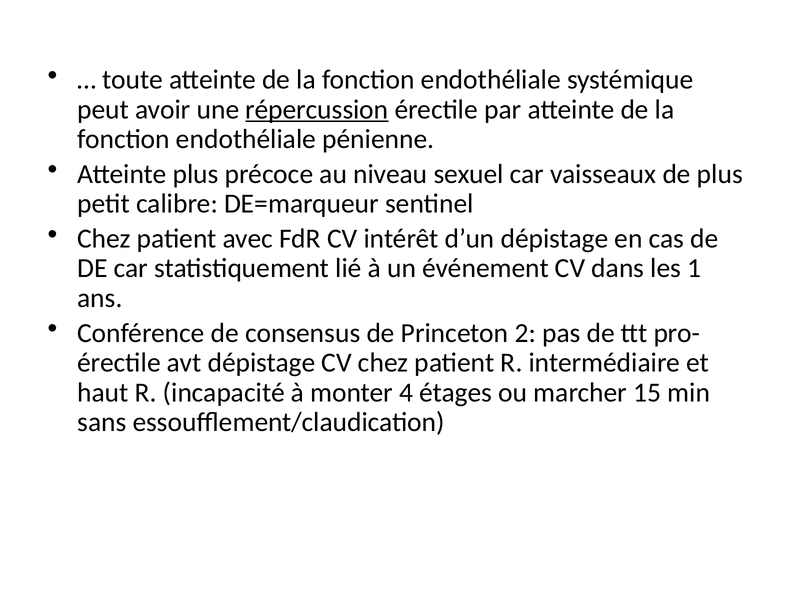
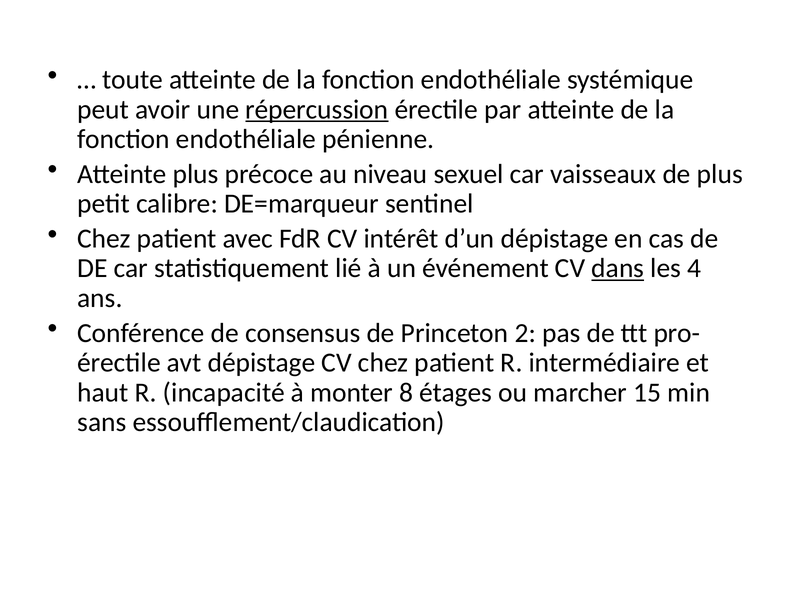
dans underline: none -> present
1: 1 -> 4
4: 4 -> 8
